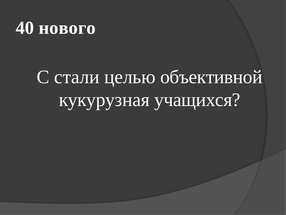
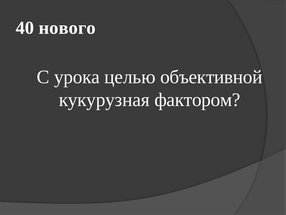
стали: стали -> урока
учащихся: учащихся -> фактором
